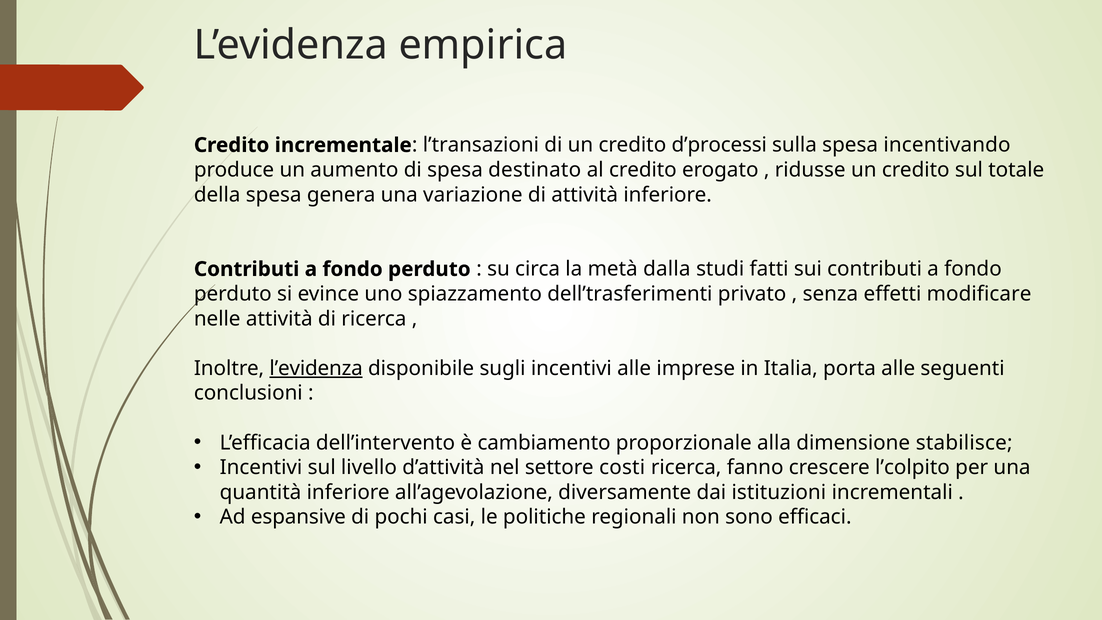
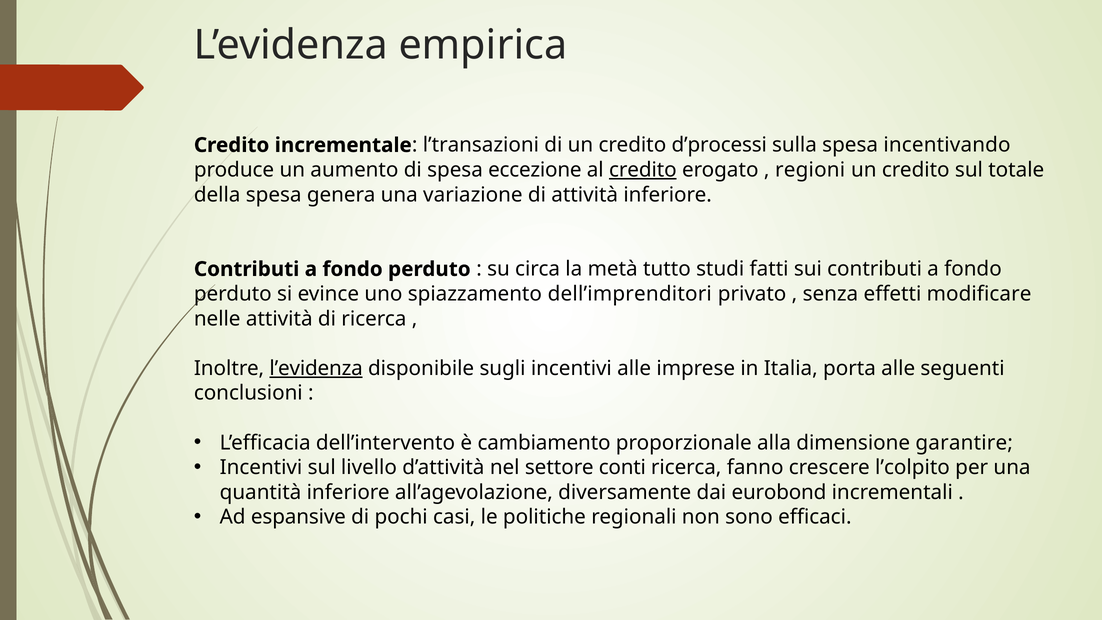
destinato: destinato -> eccezione
credito at (643, 170) underline: none -> present
ridusse: ridusse -> regioni
dalla: dalla -> tutto
dell’trasferimenti: dell’trasferimenti -> dell’imprenditori
stabilisce: stabilisce -> garantire
costi: costi -> conti
istituzioni: istituzioni -> eurobond
